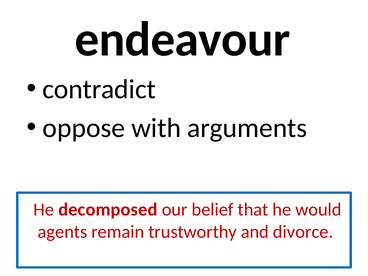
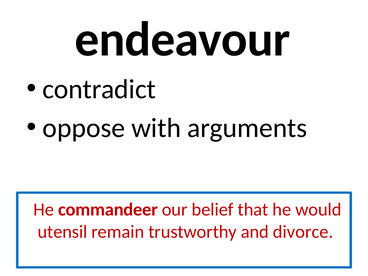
decomposed: decomposed -> commandeer
agents: agents -> utensil
